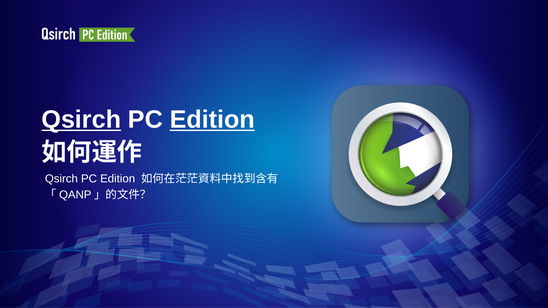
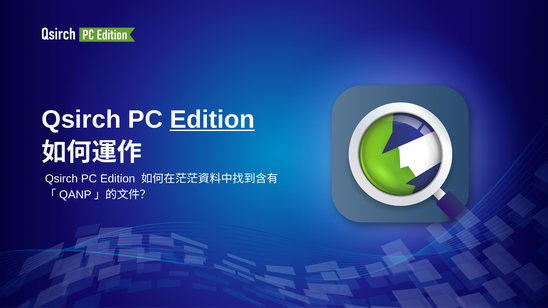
Qsirch at (81, 120) underline: present -> none
